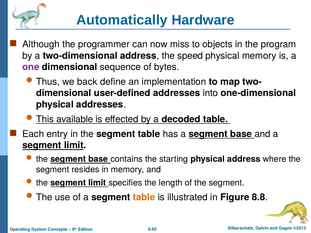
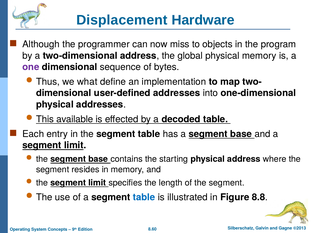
Automatically: Automatically -> Displacement
speed: speed -> global
back: back -> what
table at (144, 197) colour: orange -> blue
